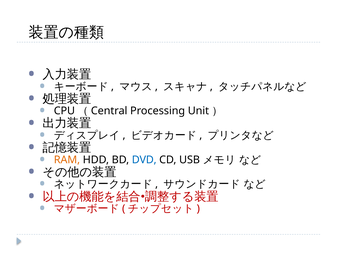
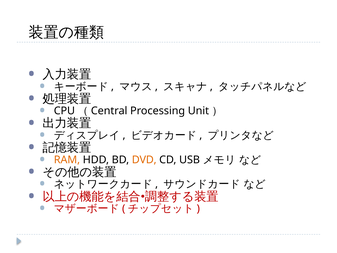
DVD colour: blue -> orange
